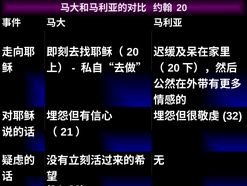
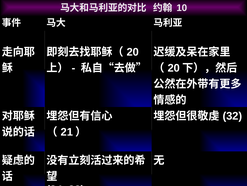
20 at (182, 8): 20 -> 10
